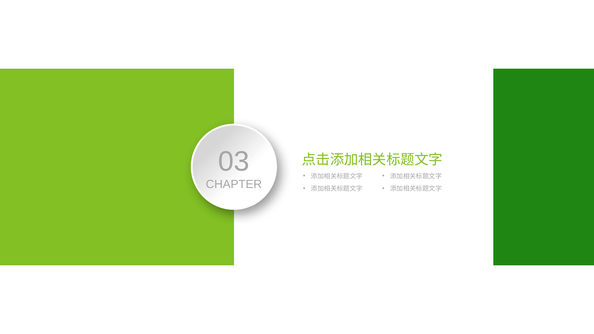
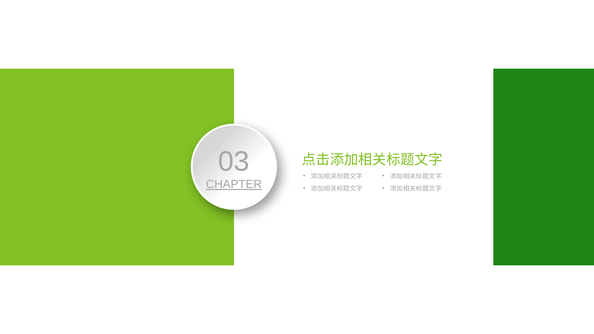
CHAPTER underline: none -> present
